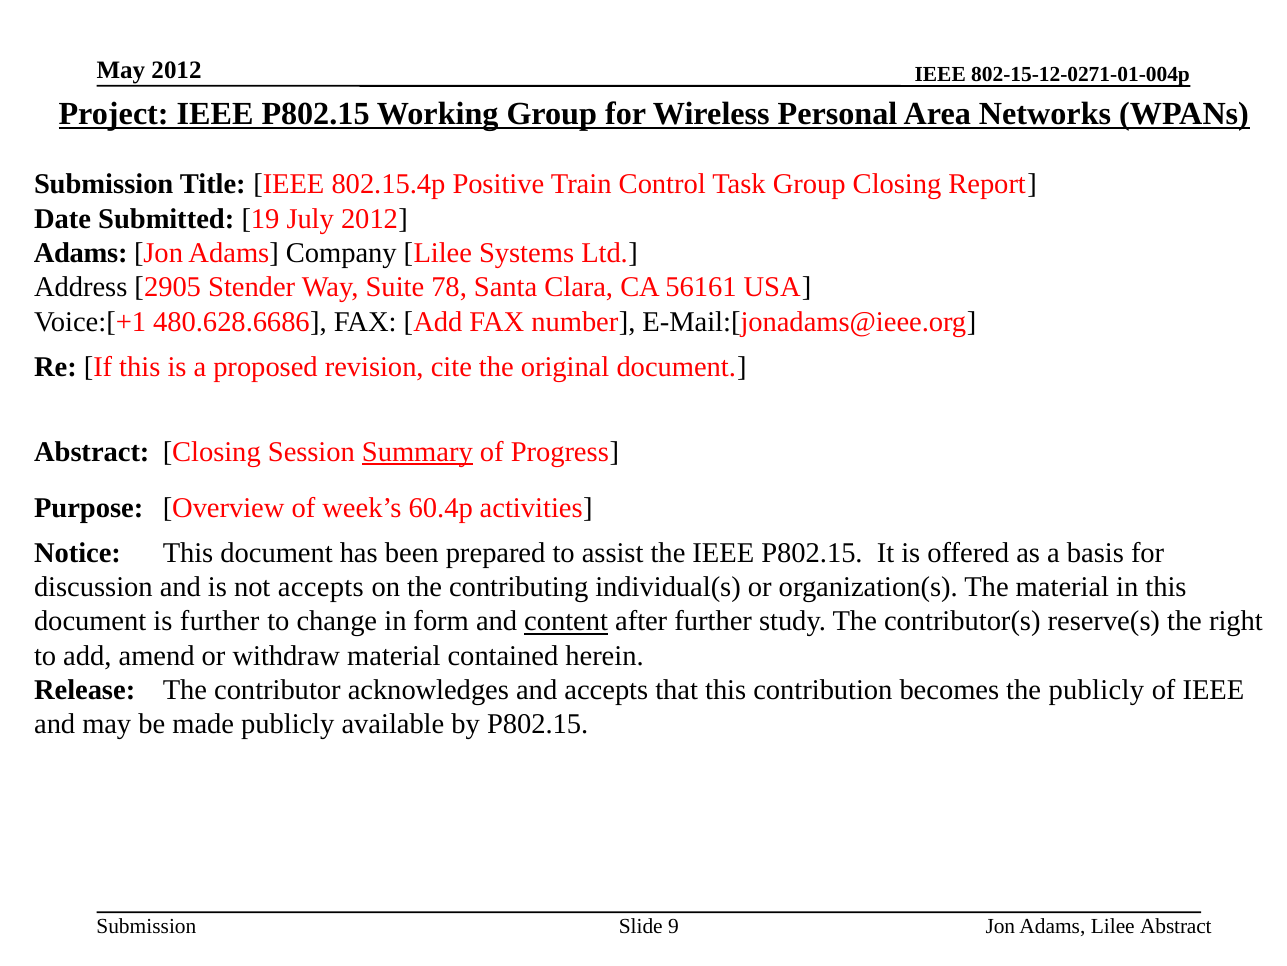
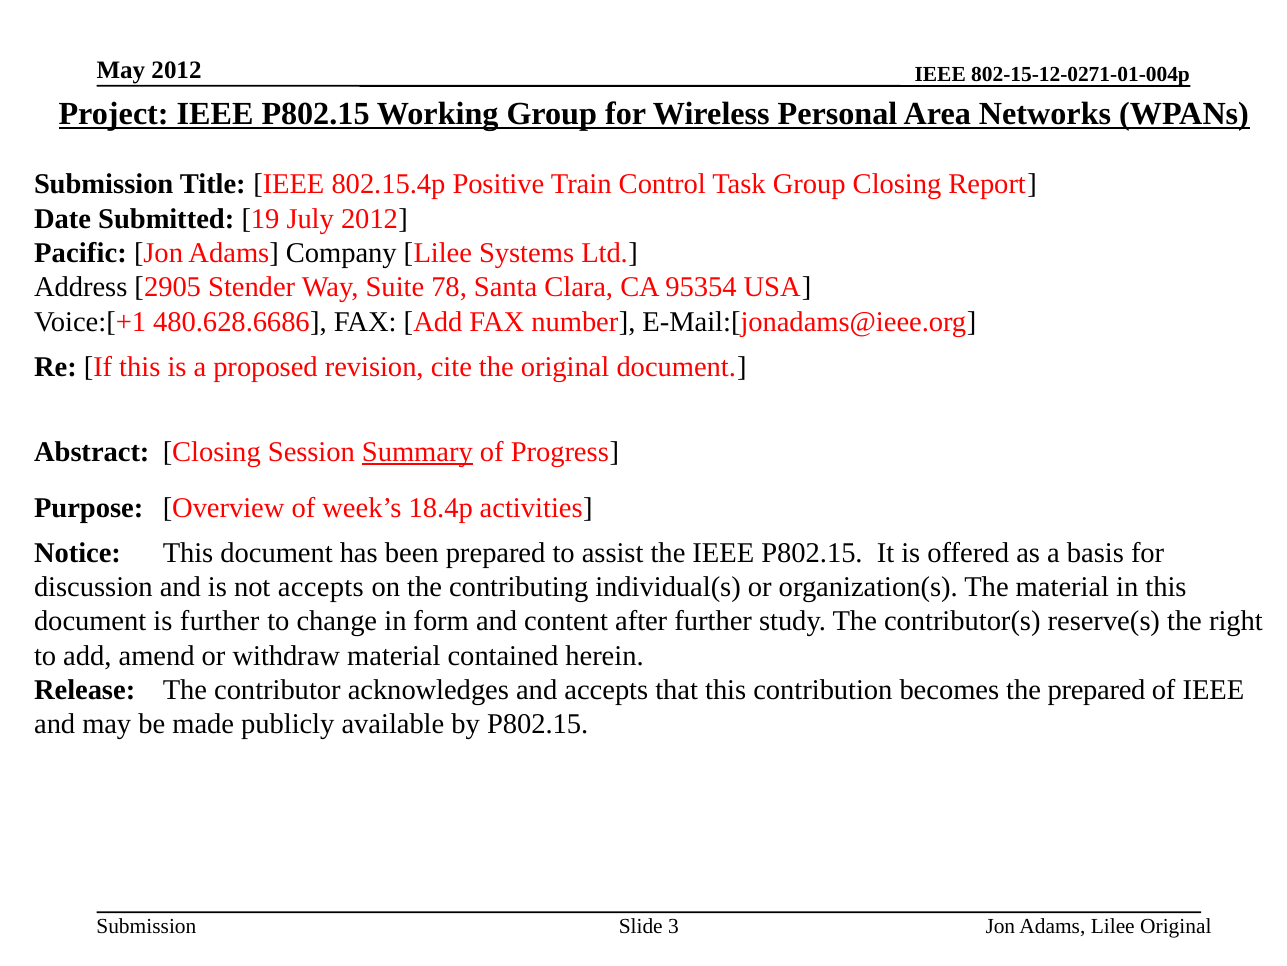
Adams at (81, 253): Adams -> Pacific
56161: 56161 -> 95354
60.4p: 60.4p -> 18.4p
content underline: present -> none
the publicly: publicly -> prepared
9: 9 -> 3
Lilee Abstract: Abstract -> Original
